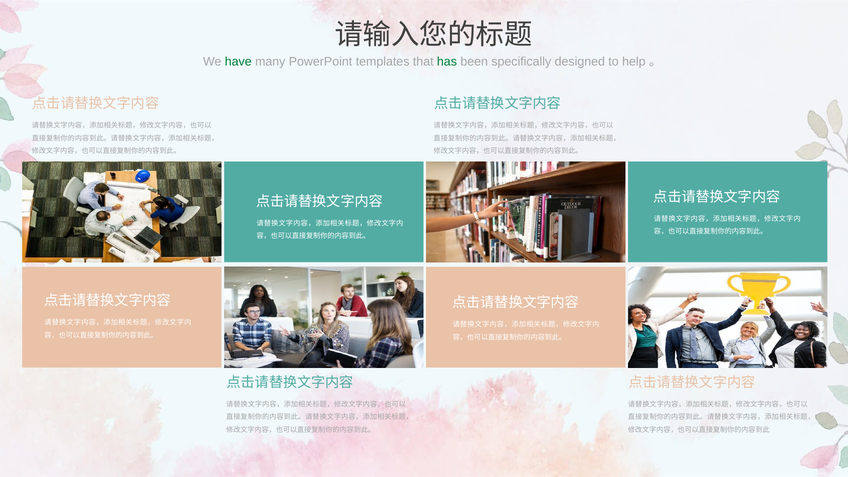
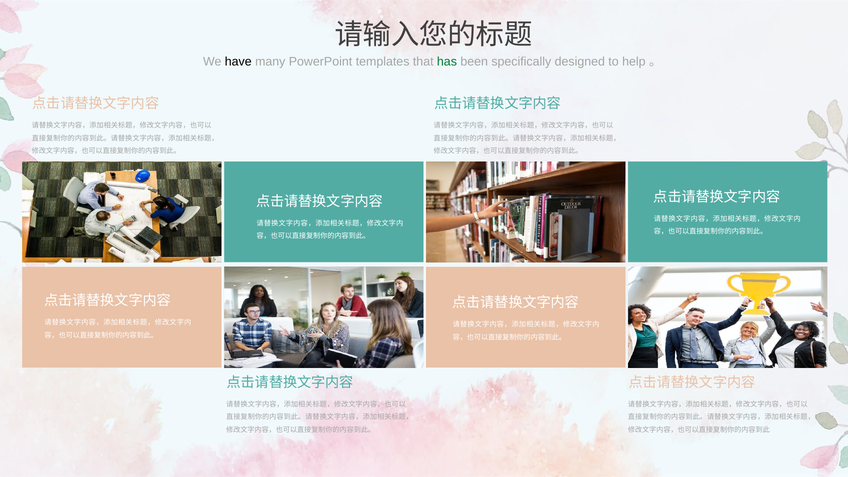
have colour: green -> black
